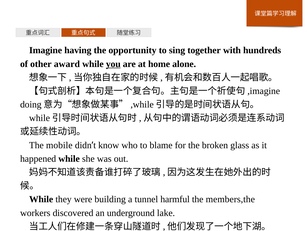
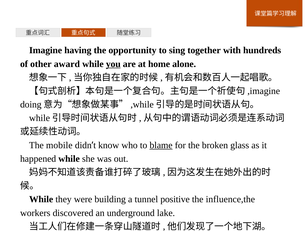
blame underline: none -> present
harmful: harmful -> positive
members,the: members,the -> influence,the
